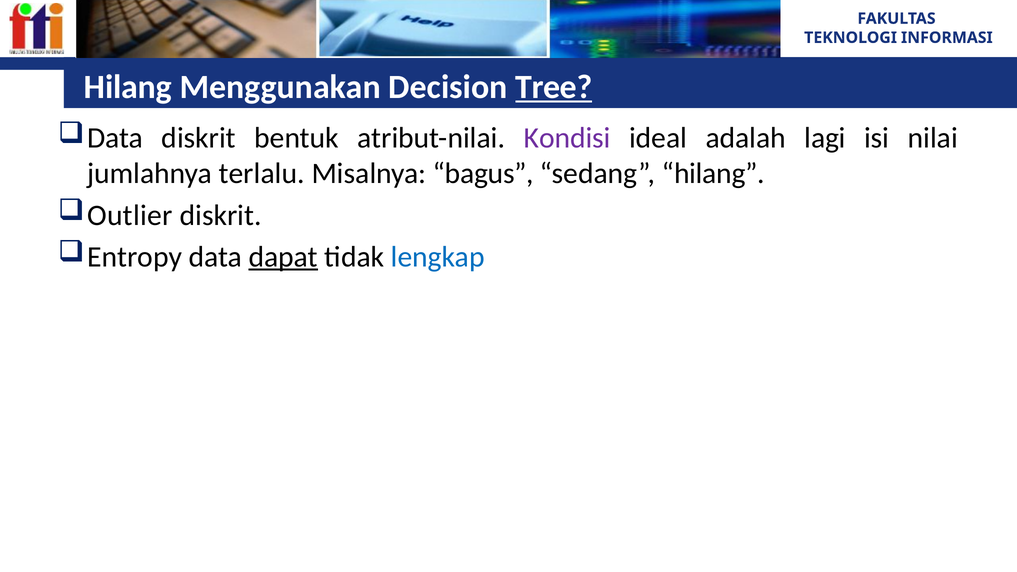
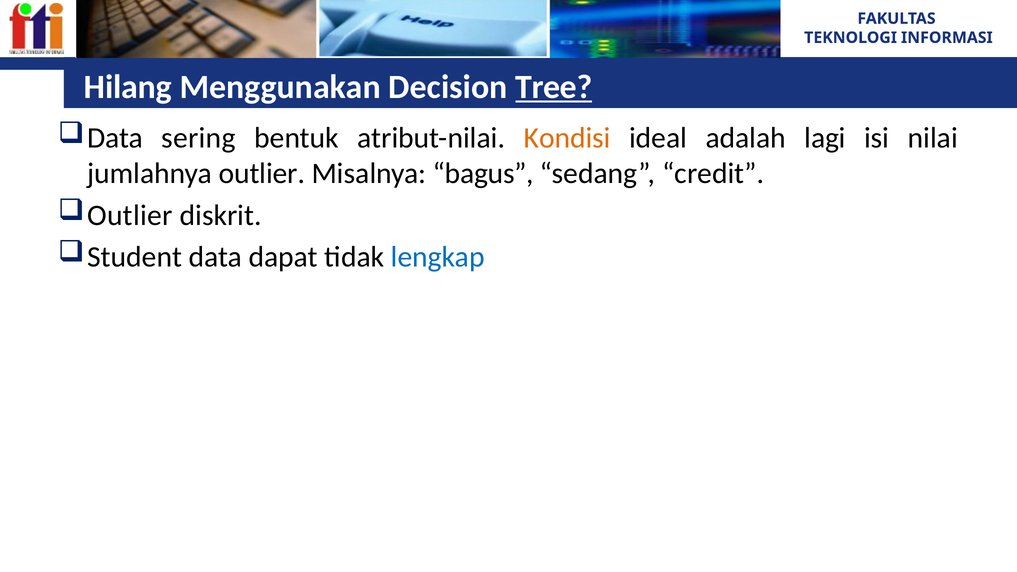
Data diskrit: diskrit -> sering
Kondisi colour: purple -> orange
jumlahnya terlalu: terlalu -> outlier
sedang hilang: hilang -> credit
Entropy: Entropy -> Student
dapat underline: present -> none
